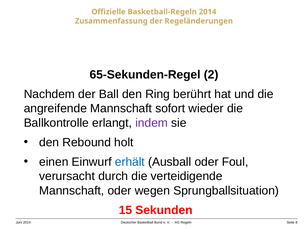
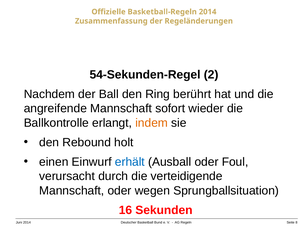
65-Sekunden-Regel: 65-Sekunden-Regel -> 54-Sekunden-Regel
indem colour: purple -> orange
15: 15 -> 16
